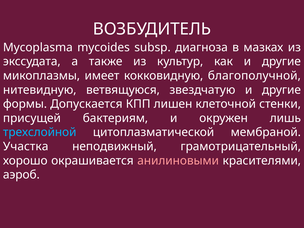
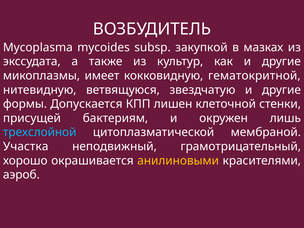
диагноза: диагноза -> закупкой
благополучной: благополучной -> гематокритной
анилиновыми colour: pink -> yellow
